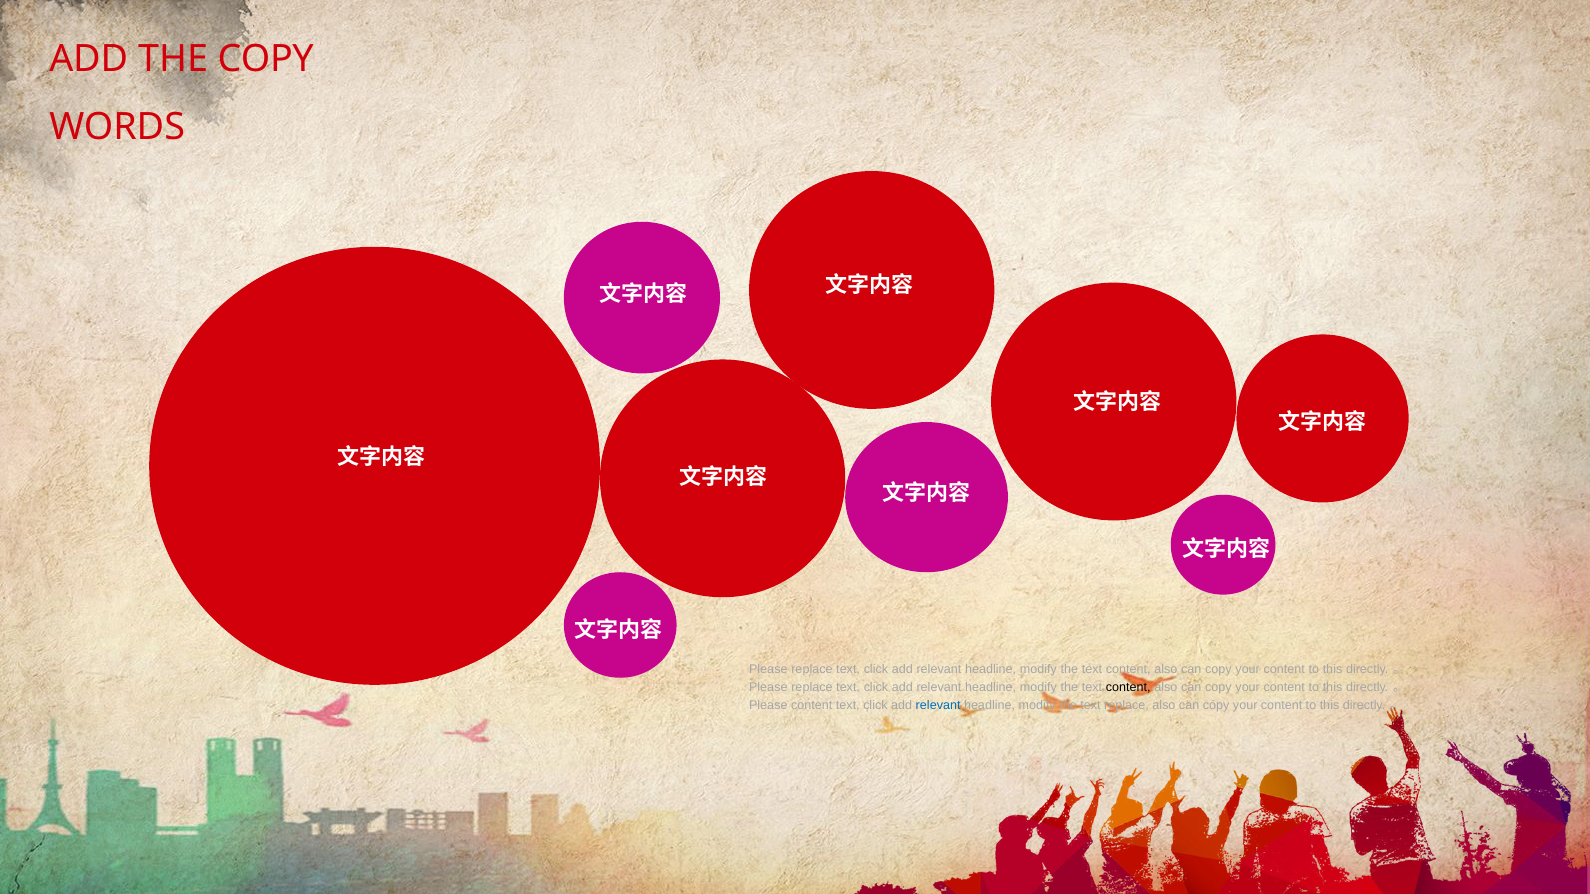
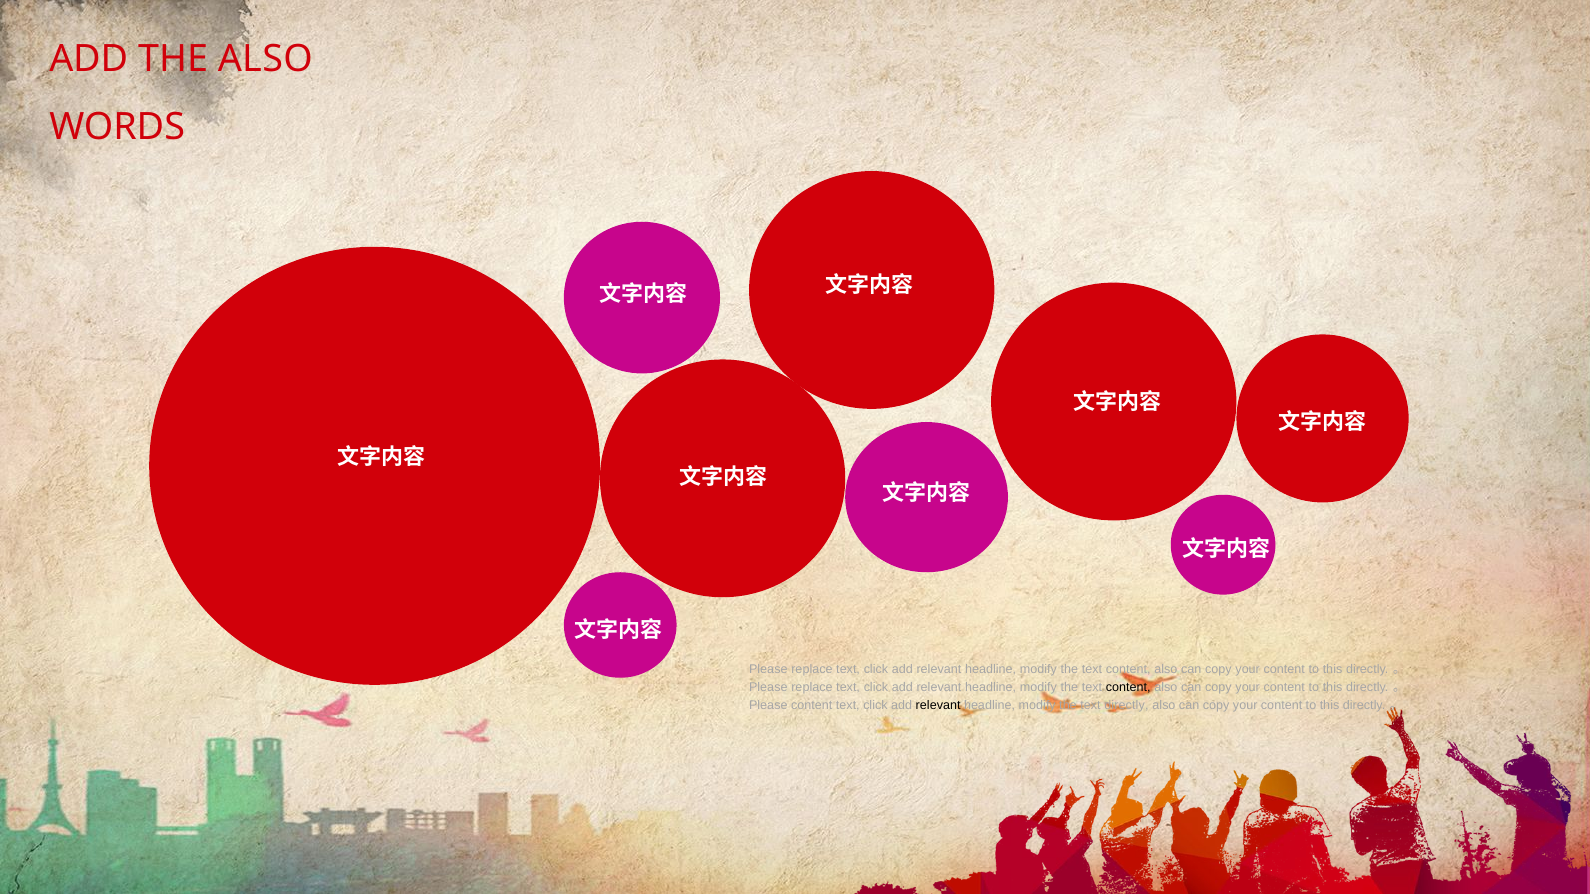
THE COPY: COPY -> ALSO
relevant at (938, 705) colour: blue -> black
text replace: replace -> directly
